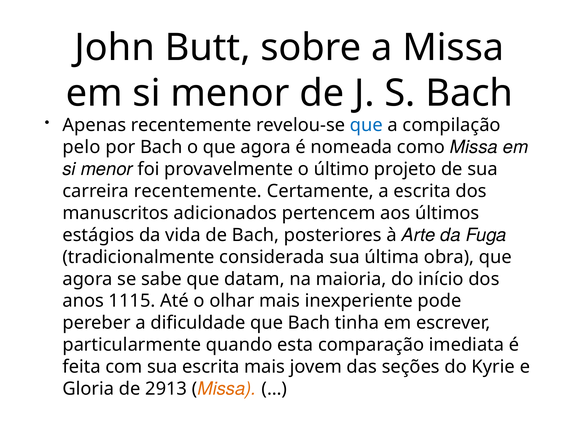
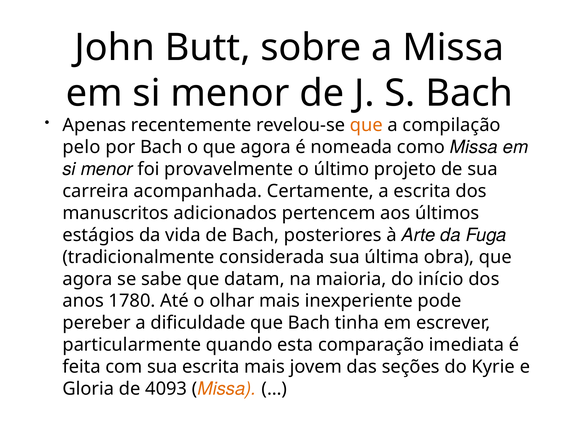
que at (366, 125) colour: blue -> orange
carreira recentemente: recentemente -> acompanhada
1115: 1115 -> 1780
2913: 2913 -> 4093
